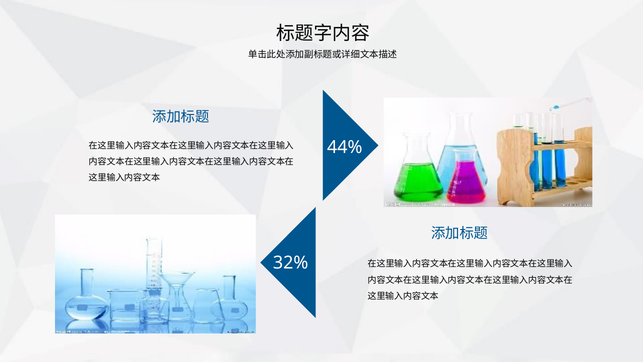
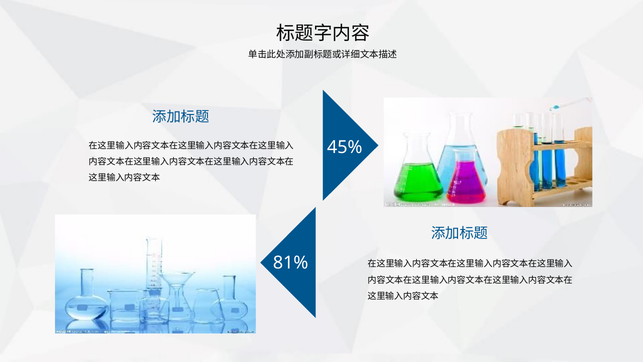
44%: 44% -> 45%
32%: 32% -> 81%
